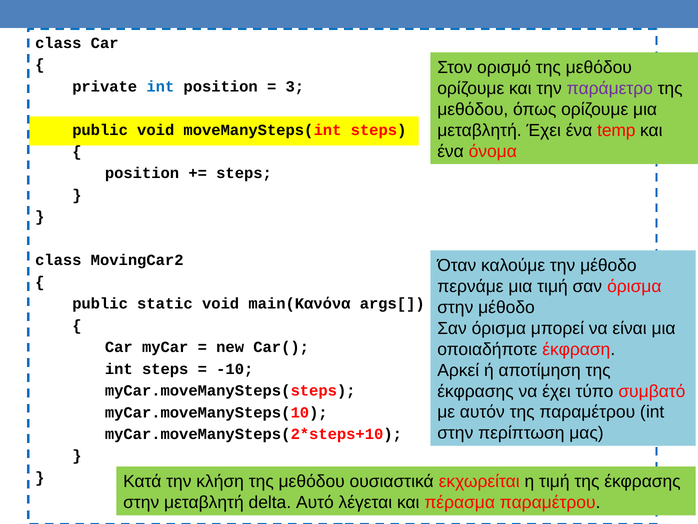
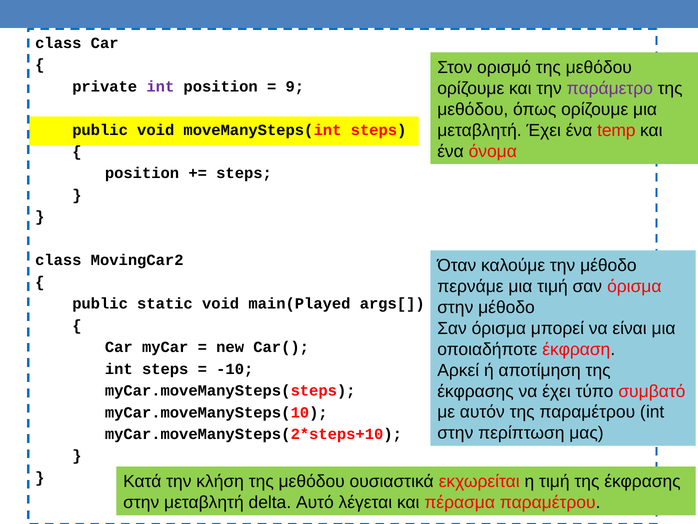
int at (160, 86) colour: blue -> purple
3: 3 -> 9
main(Κανόνα: main(Κανόνα -> main(Played
